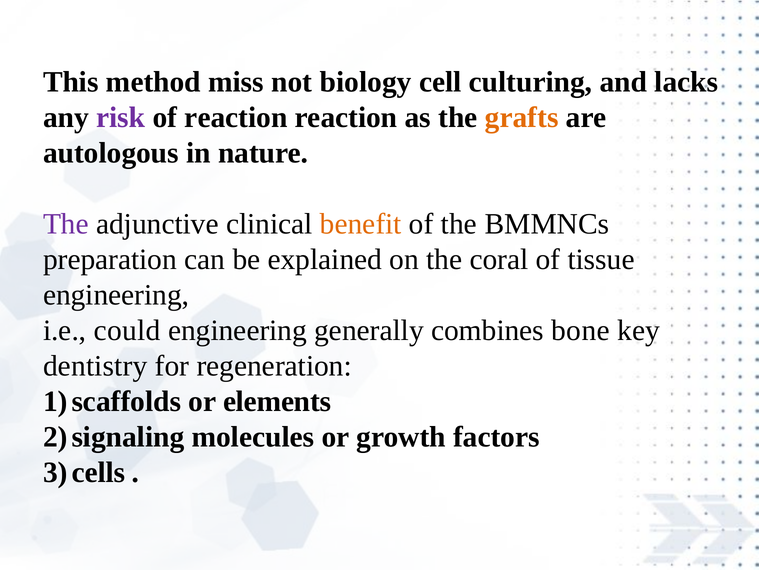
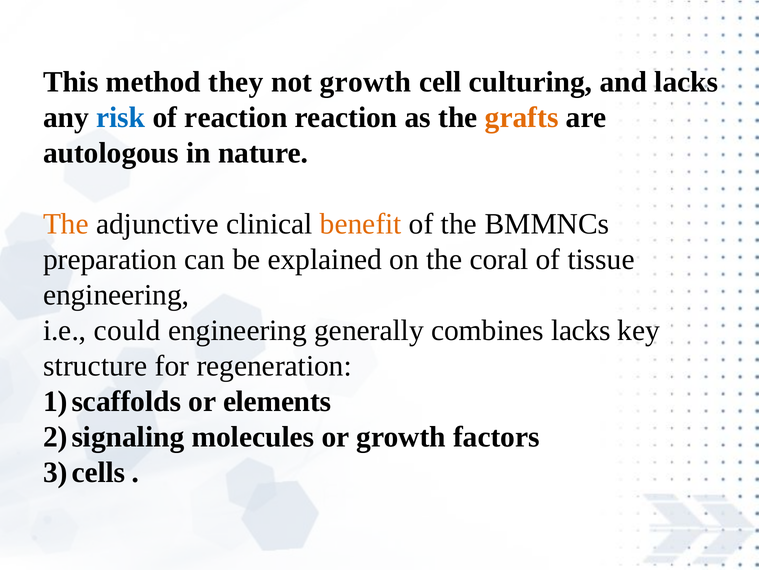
miss: miss -> they
not biology: biology -> growth
risk colour: purple -> blue
The at (66, 224) colour: purple -> orange
combines bone: bone -> lacks
dentistry: dentistry -> structure
